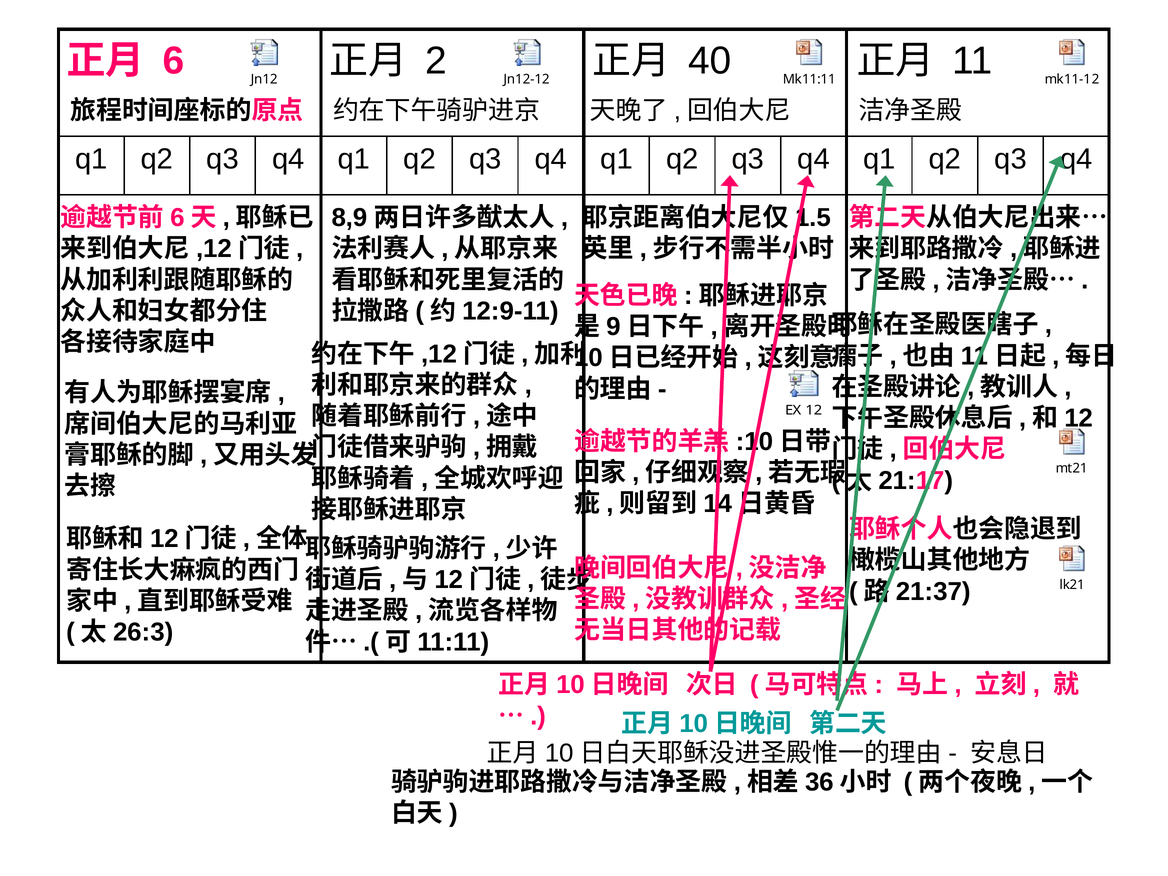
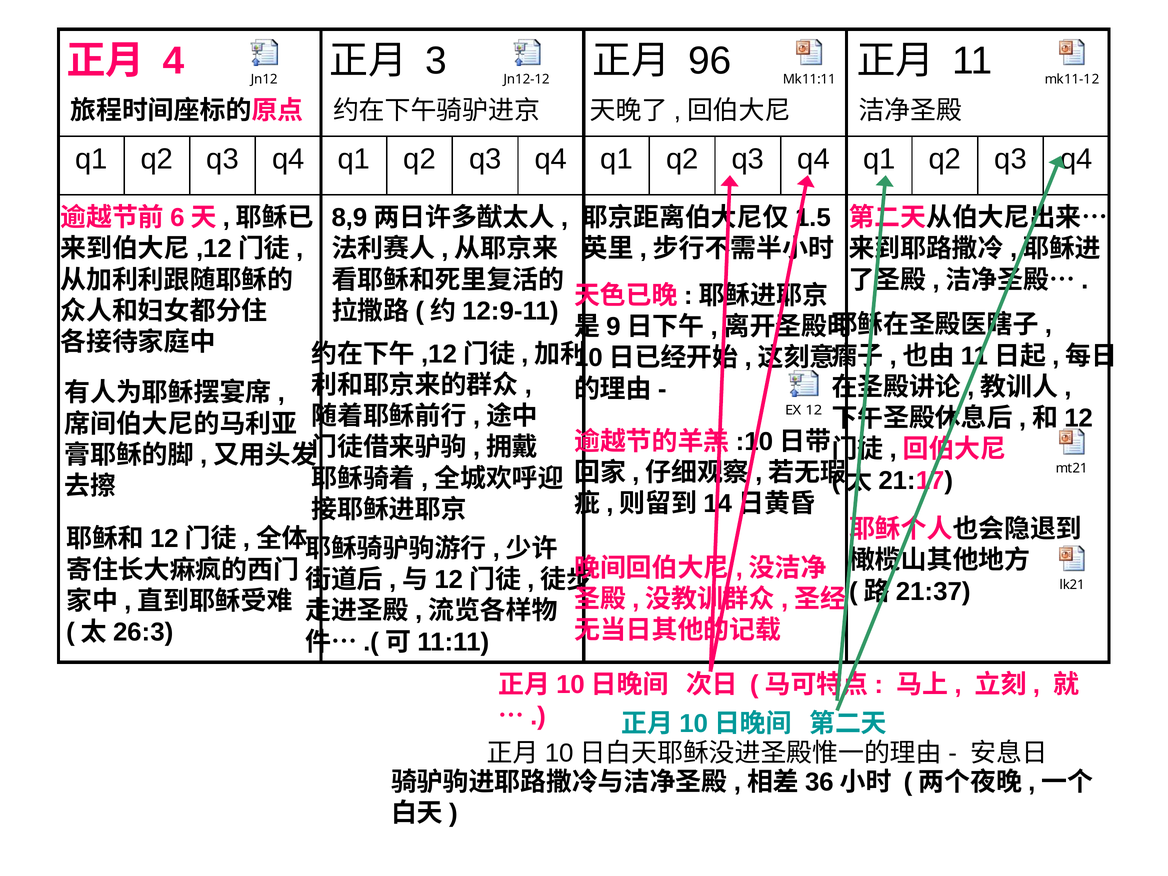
6: 6 -> 4
2: 2 -> 3
40: 40 -> 96
